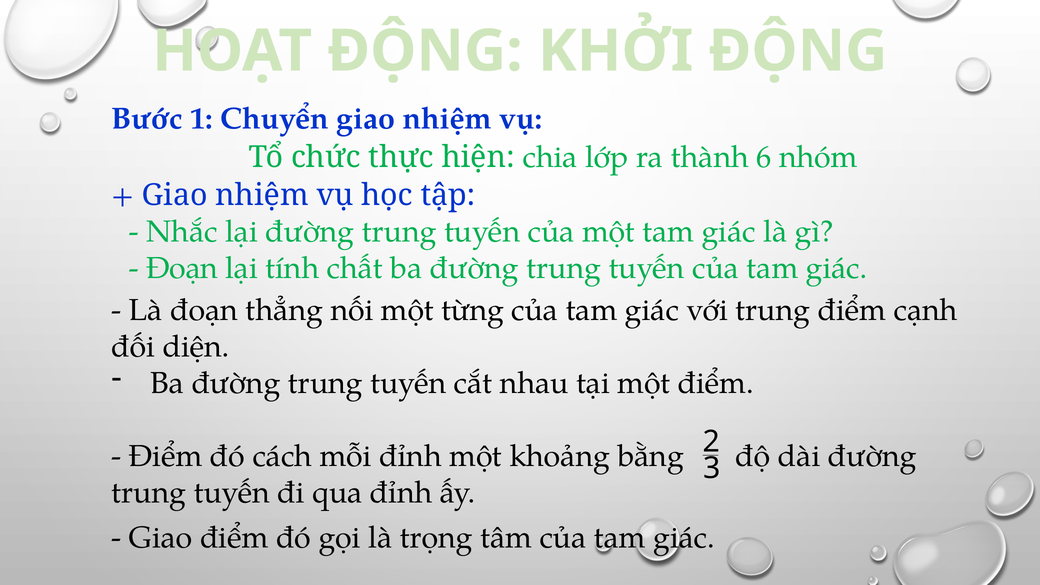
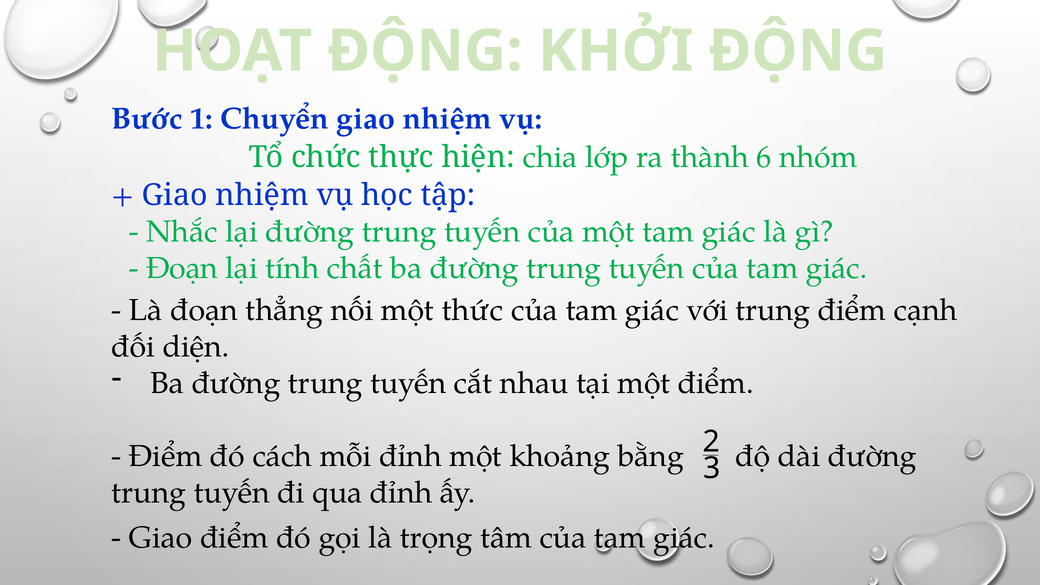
từng: từng -> thức
